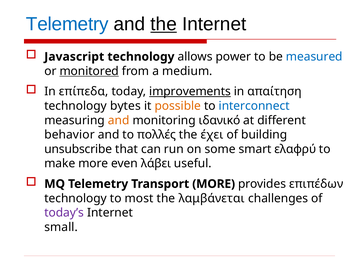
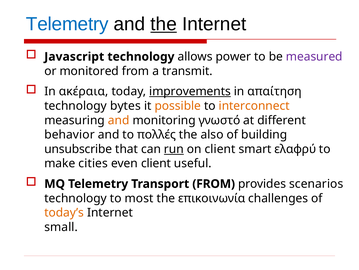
measured colour: blue -> purple
monitored underline: present -> none
medium: medium -> transmit
επίπεδα: επίπεδα -> ακέραια
interconnect colour: blue -> orange
ιδανικό: ιδανικό -> γνωστό
έχει: έχει -> also
run underline: none -> present
on some: some -> client
make more: more -> cities
even λάβει: λάβει -> client
Transport MORE: MORE -> FROM
επιπέδων: επιπέδων -> scenarios
λαμβάνεται: λαμβάνεται -> επικοινωνία
today’s colour: purple -> orange
